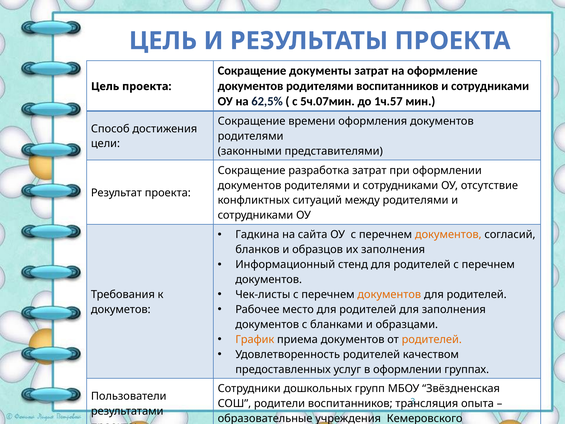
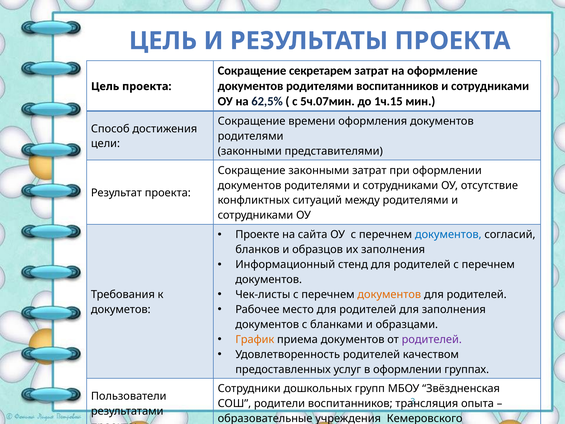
документы: документы -> секретарем
1ч.57: 1ч.57 -> 1ч.15
Сокращение разработка: разработка -> законными
Гадкина: Гадкина -> Проекте
документов at (448, 234) colour: orange -> blue
родителей at (432, 339) colour: orange -> purple
